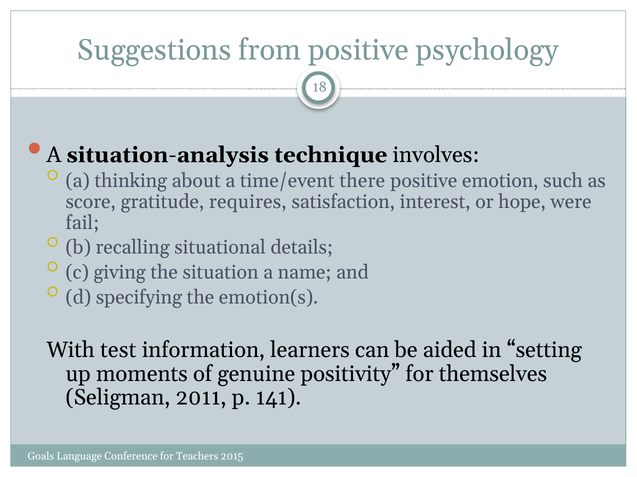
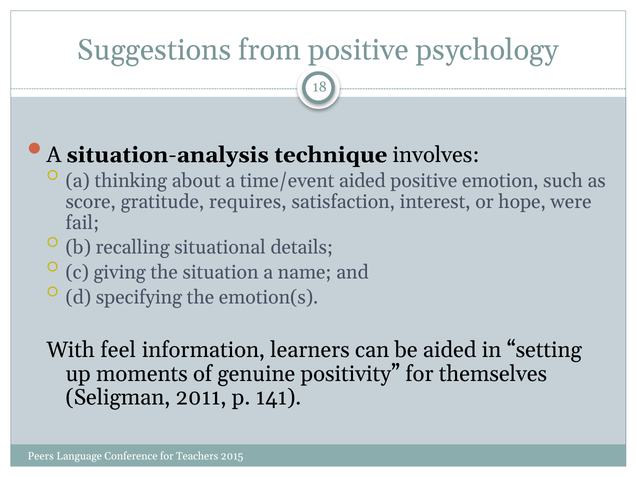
time/event there: there -> aided
test: test -> feel
Goals: Goals -> Peers
